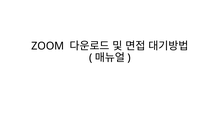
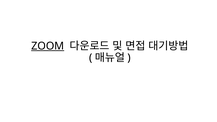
ZOOM underline: none -> present
